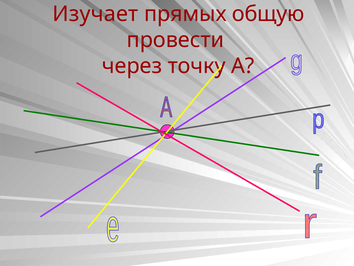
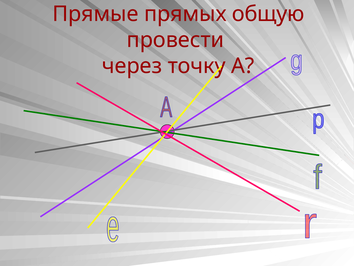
Изучает: Изучает -> Прямые
